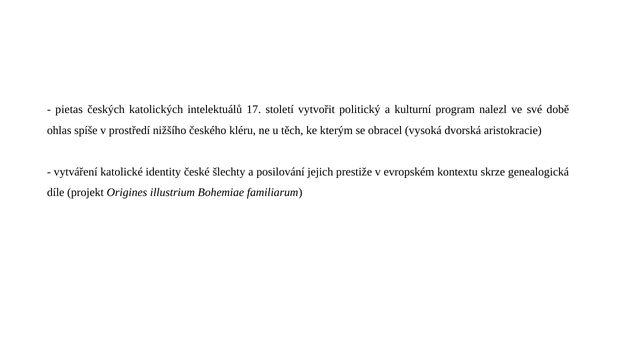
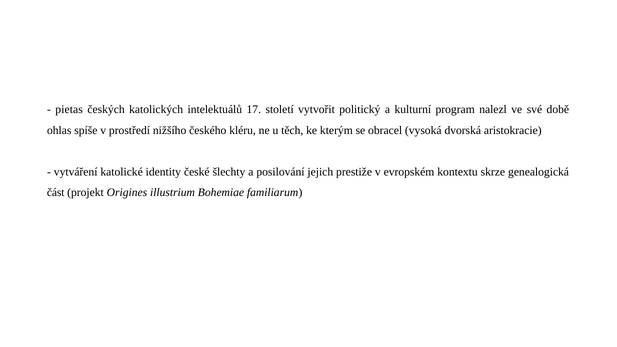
díle: díle -> část
